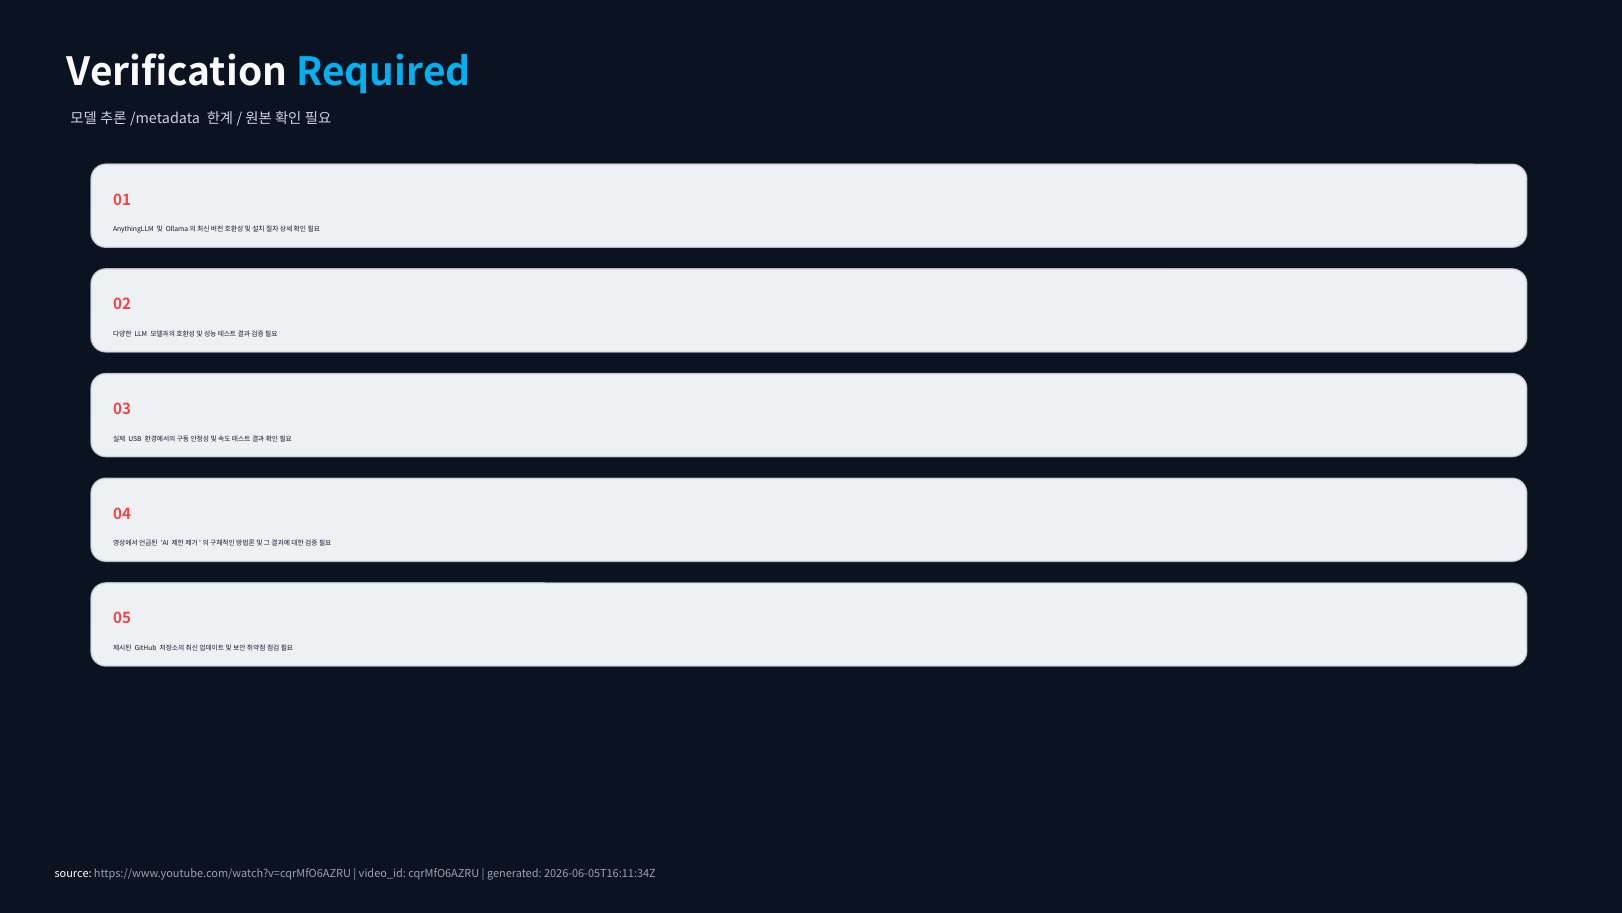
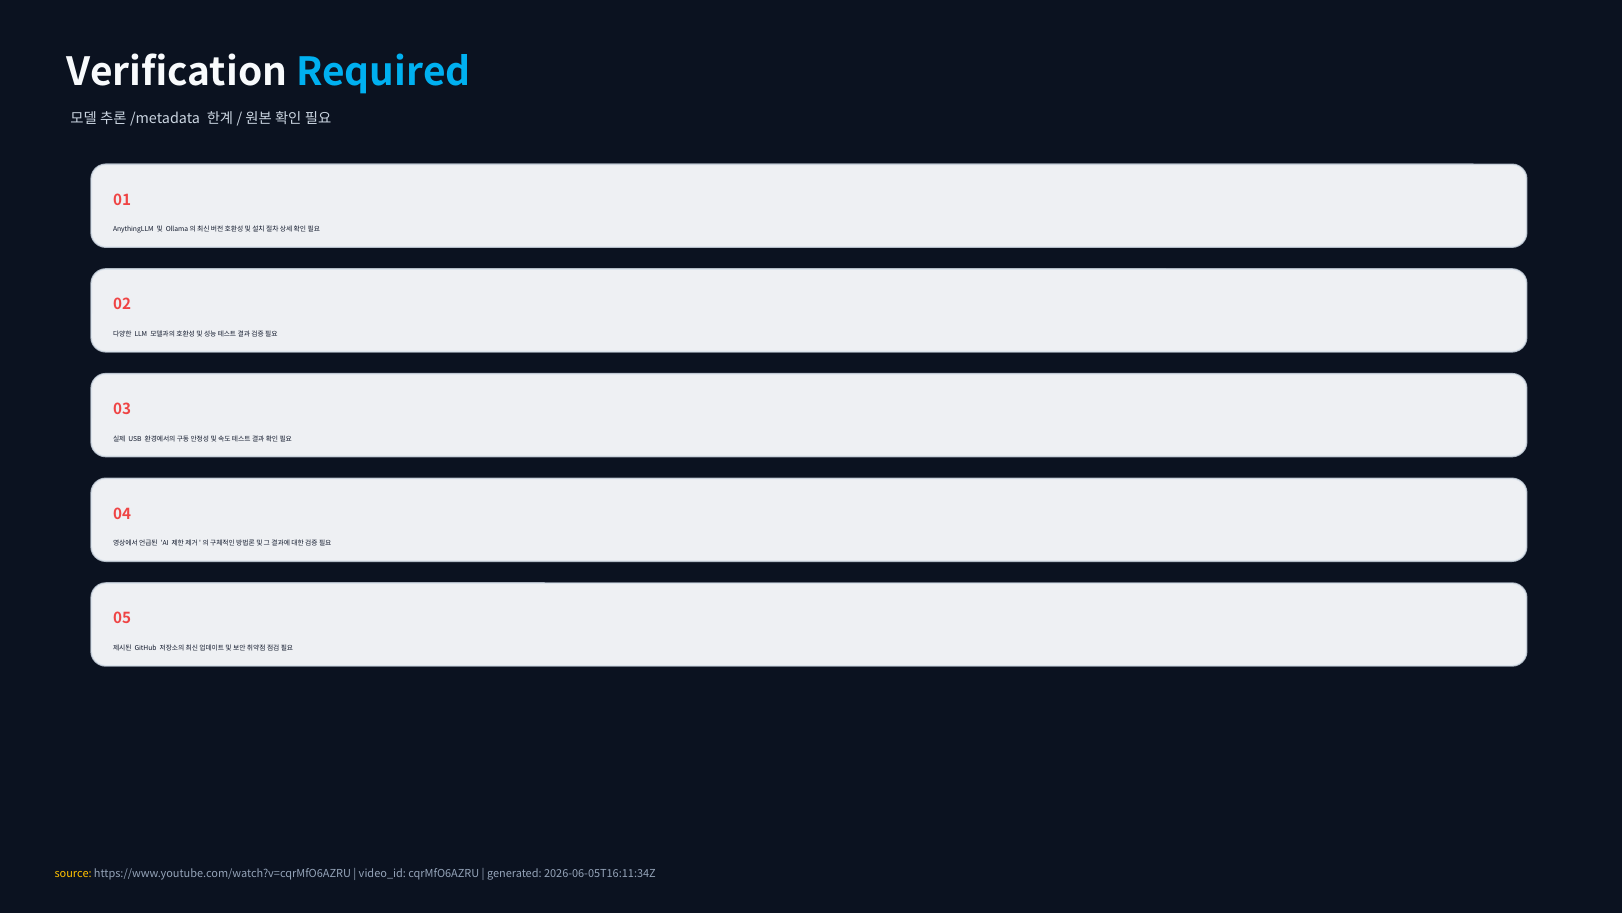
source colour: white -> yellow
